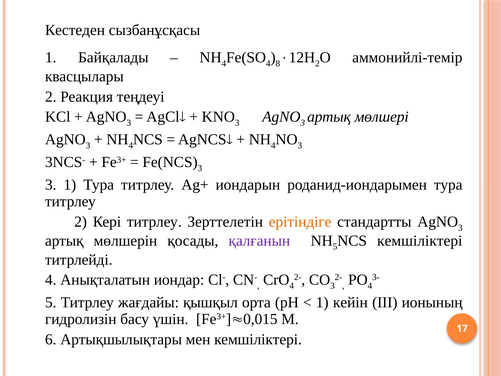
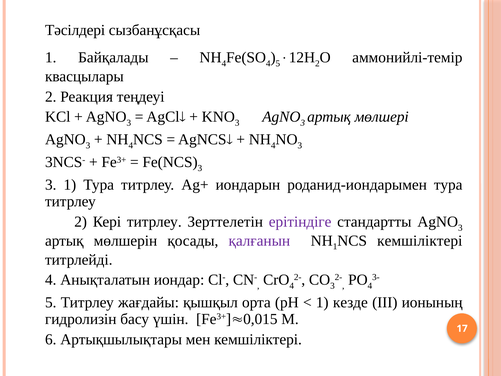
Кестеден: Кестеден -> Тәсілдері
8 at (278, 63): 8 -> 5
ерітіндіге colour: orange -> purple
5 at (335, 246): 5 -> 1
кейін: кейін -> кезде
